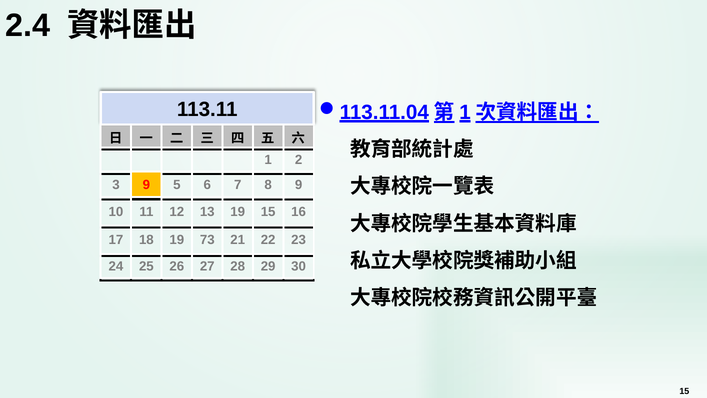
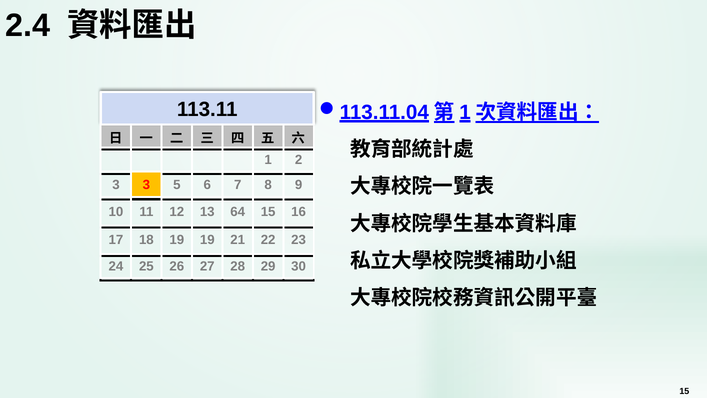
3 9: 9 -> 3
13 19: 19 -> 64
19 73: 73 -> 19
